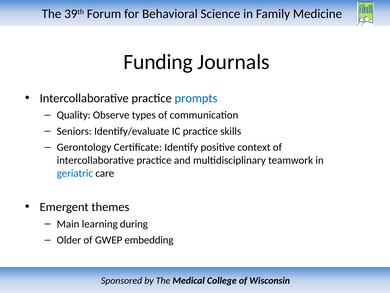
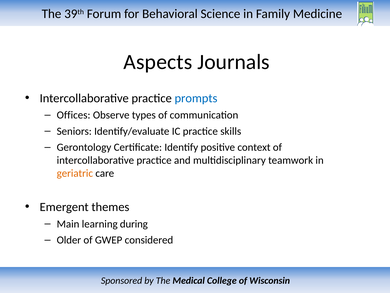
Funding: Funding -> Aspects
Quality: Quality -> Offices
geriatric colour: blue -> orange
embedding: embedding -> considered
